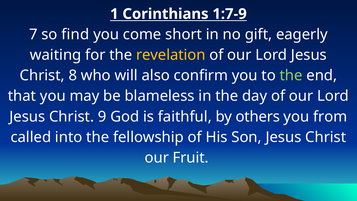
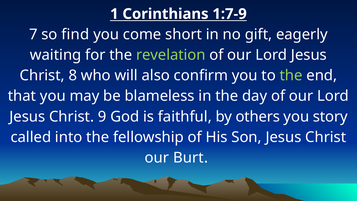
revelation colour: yellow -> light green
from: from -> story
Fruit: Fruit -> Burt
